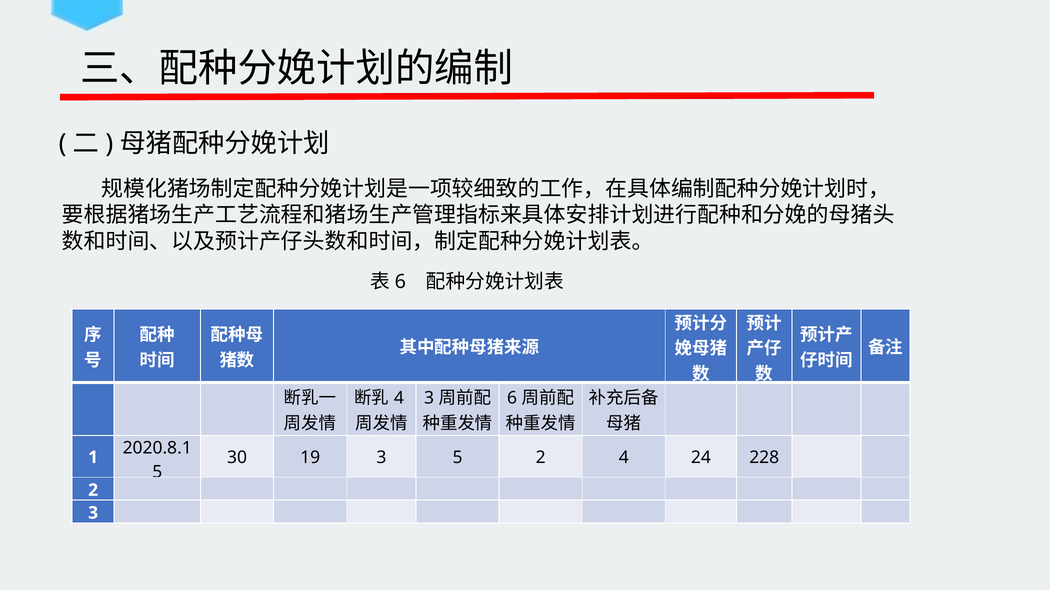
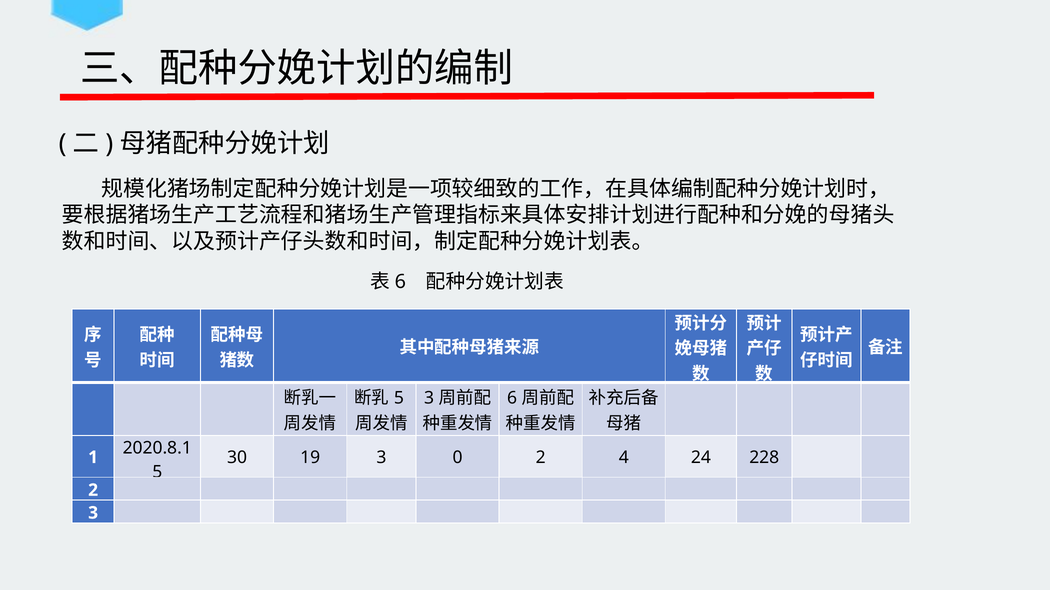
4 at (399, 399): 4 -> 5
3 5: 5 -> 0
